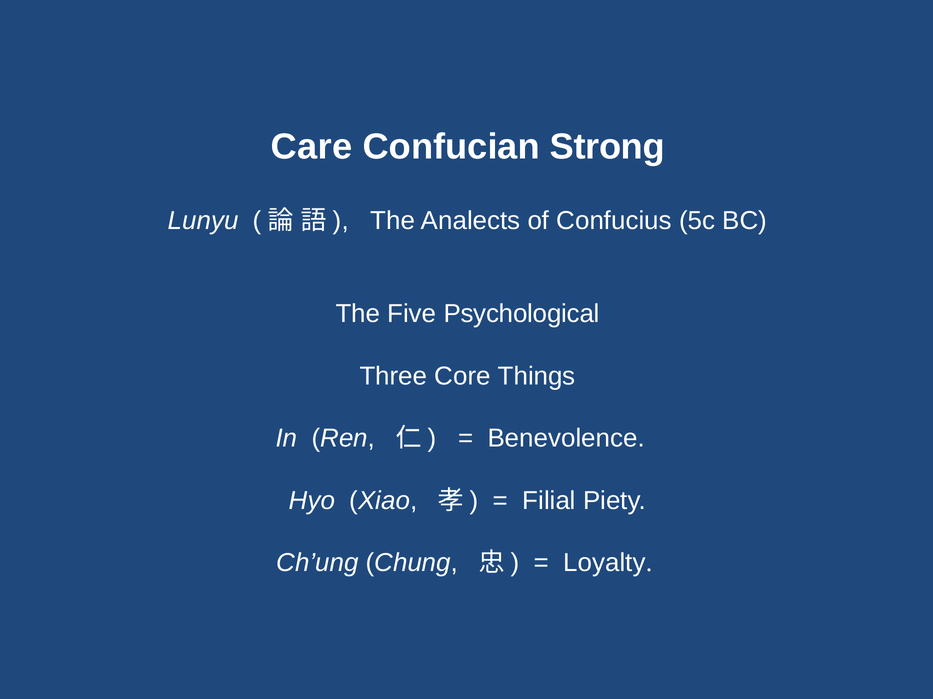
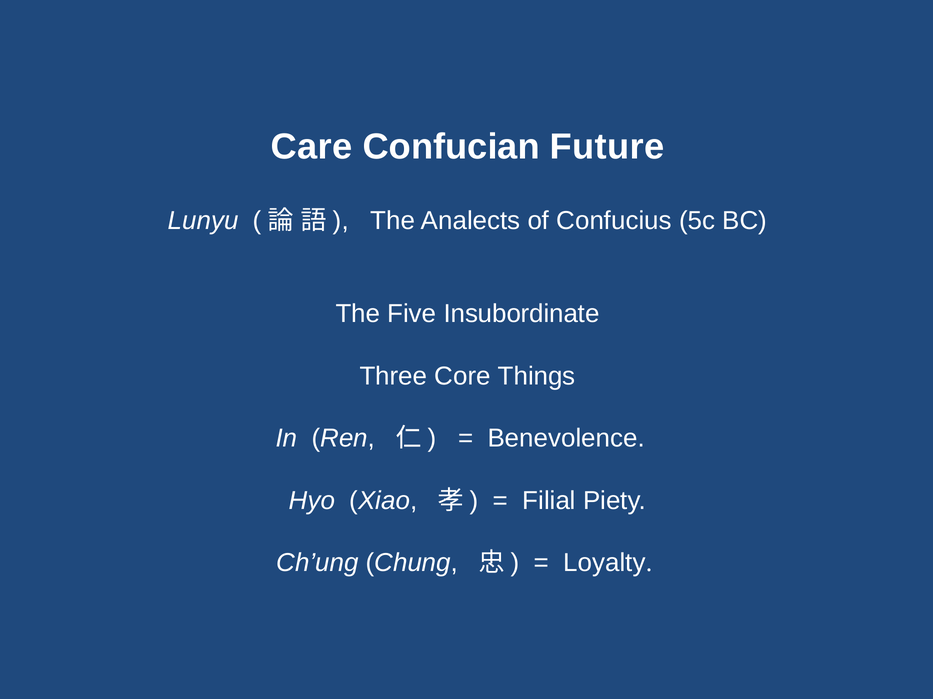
Strong: Strong -> Future
Psychological: Psychological -> Insubordinate
